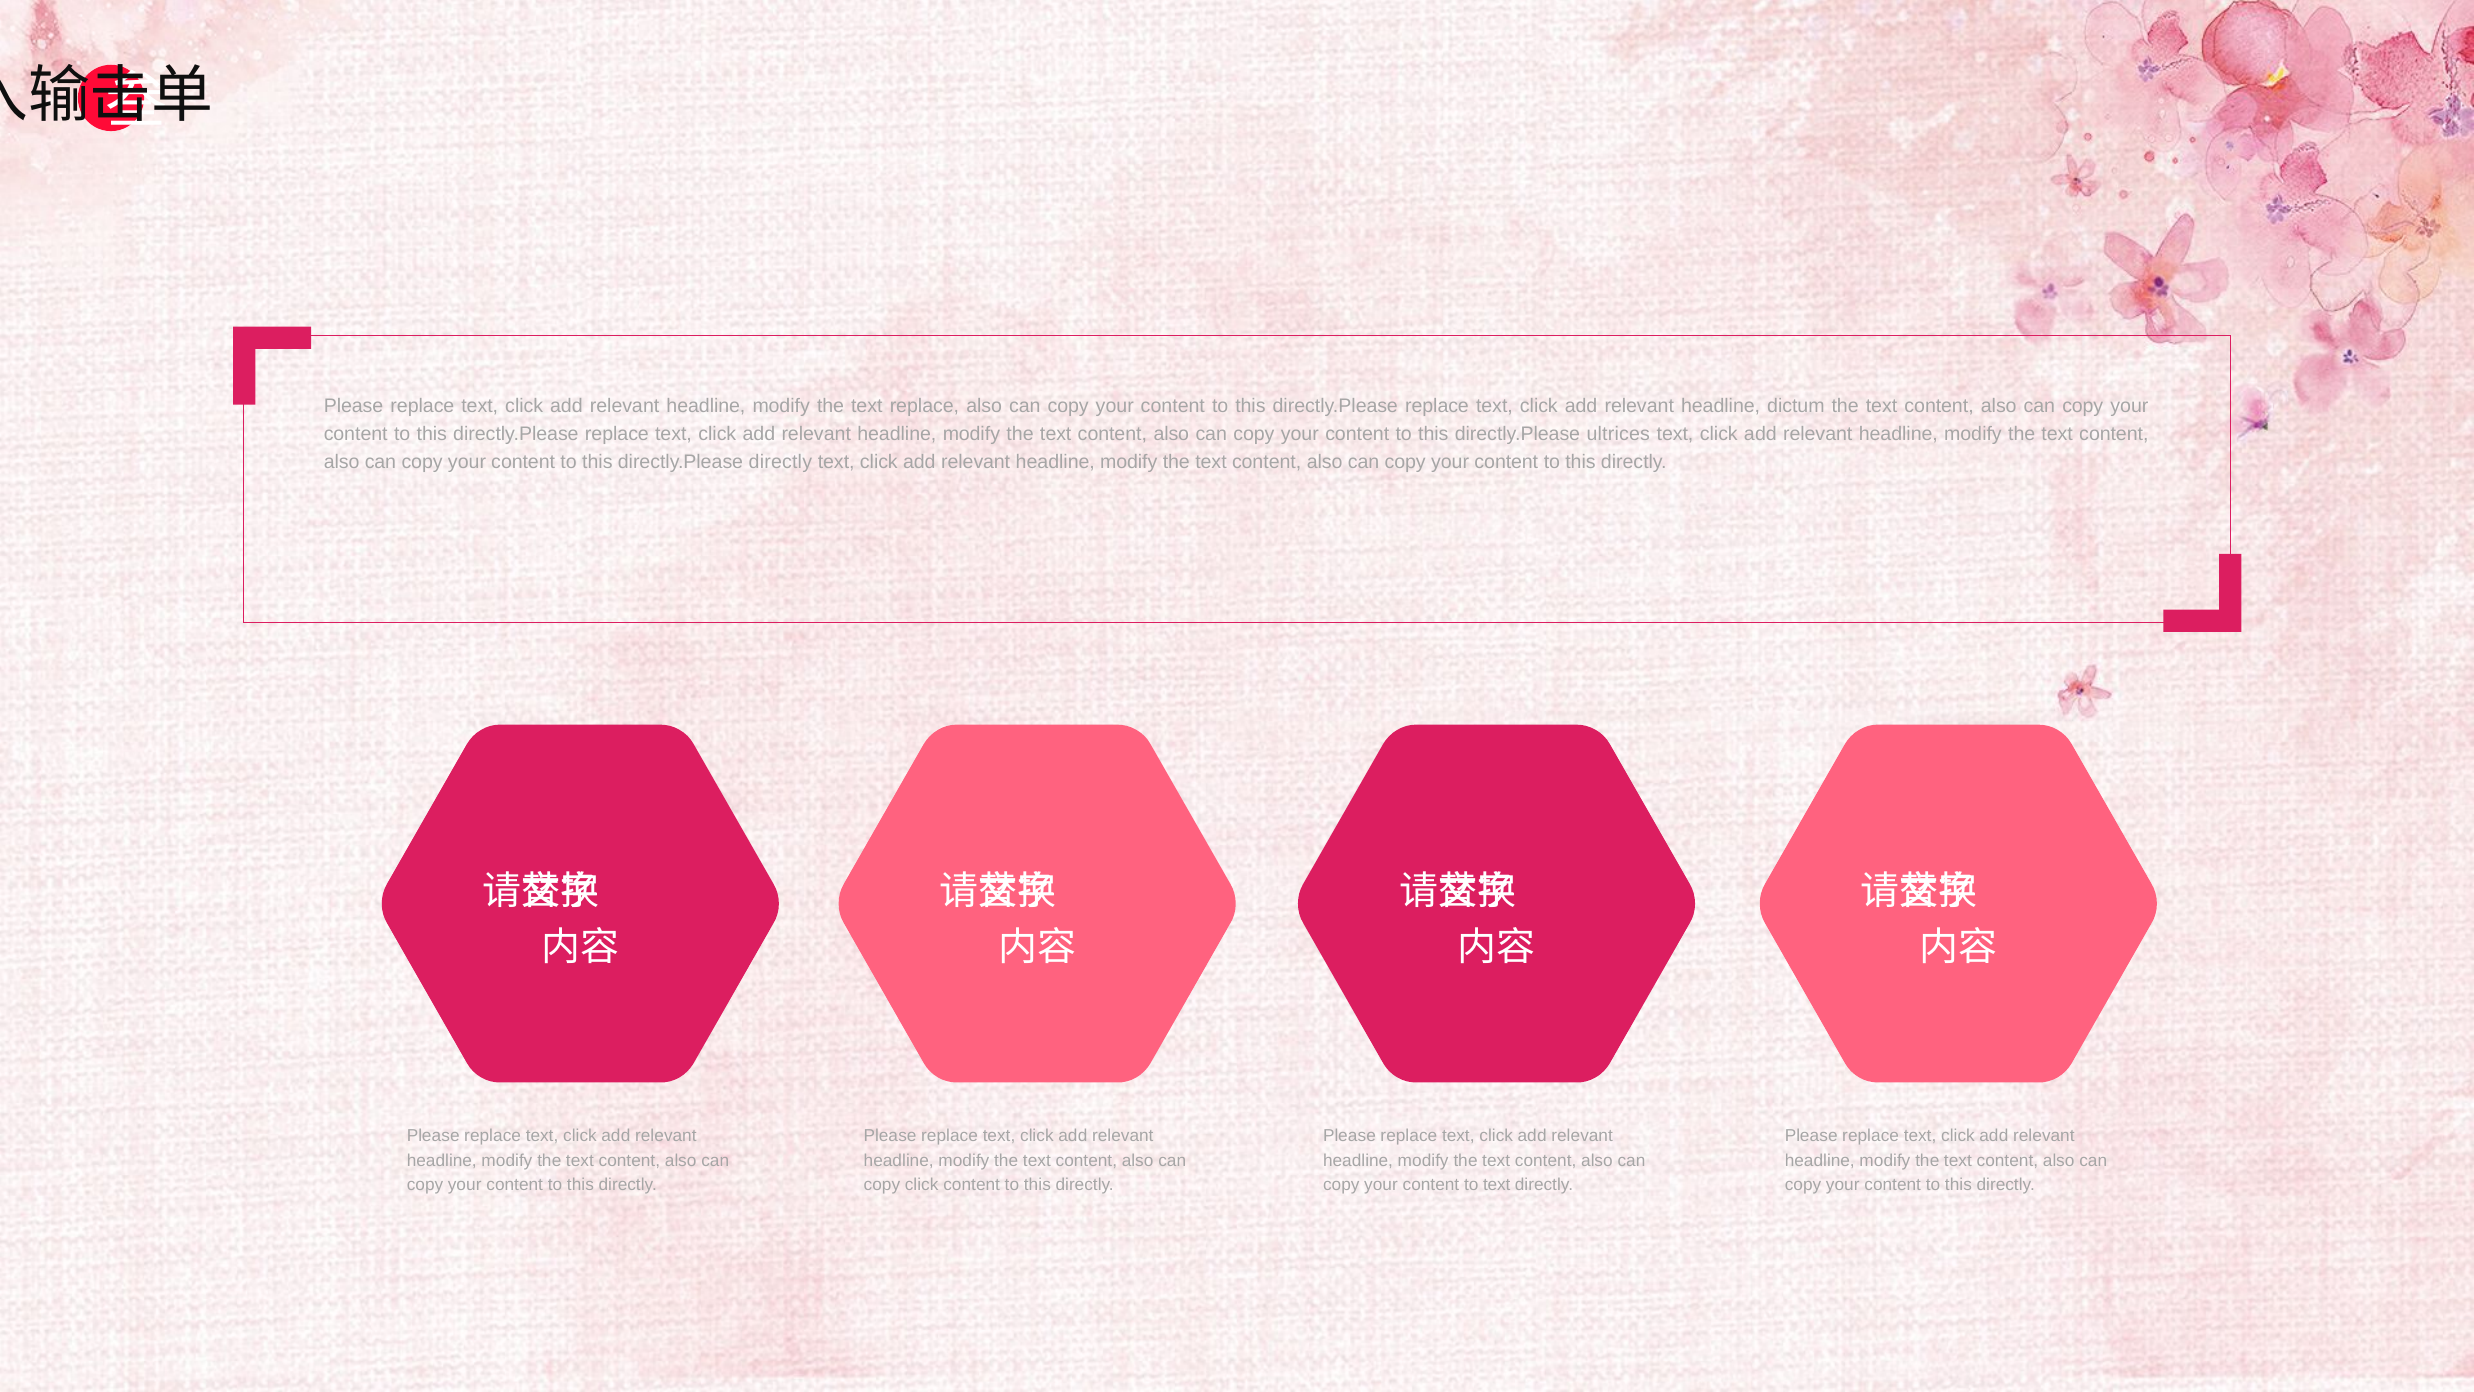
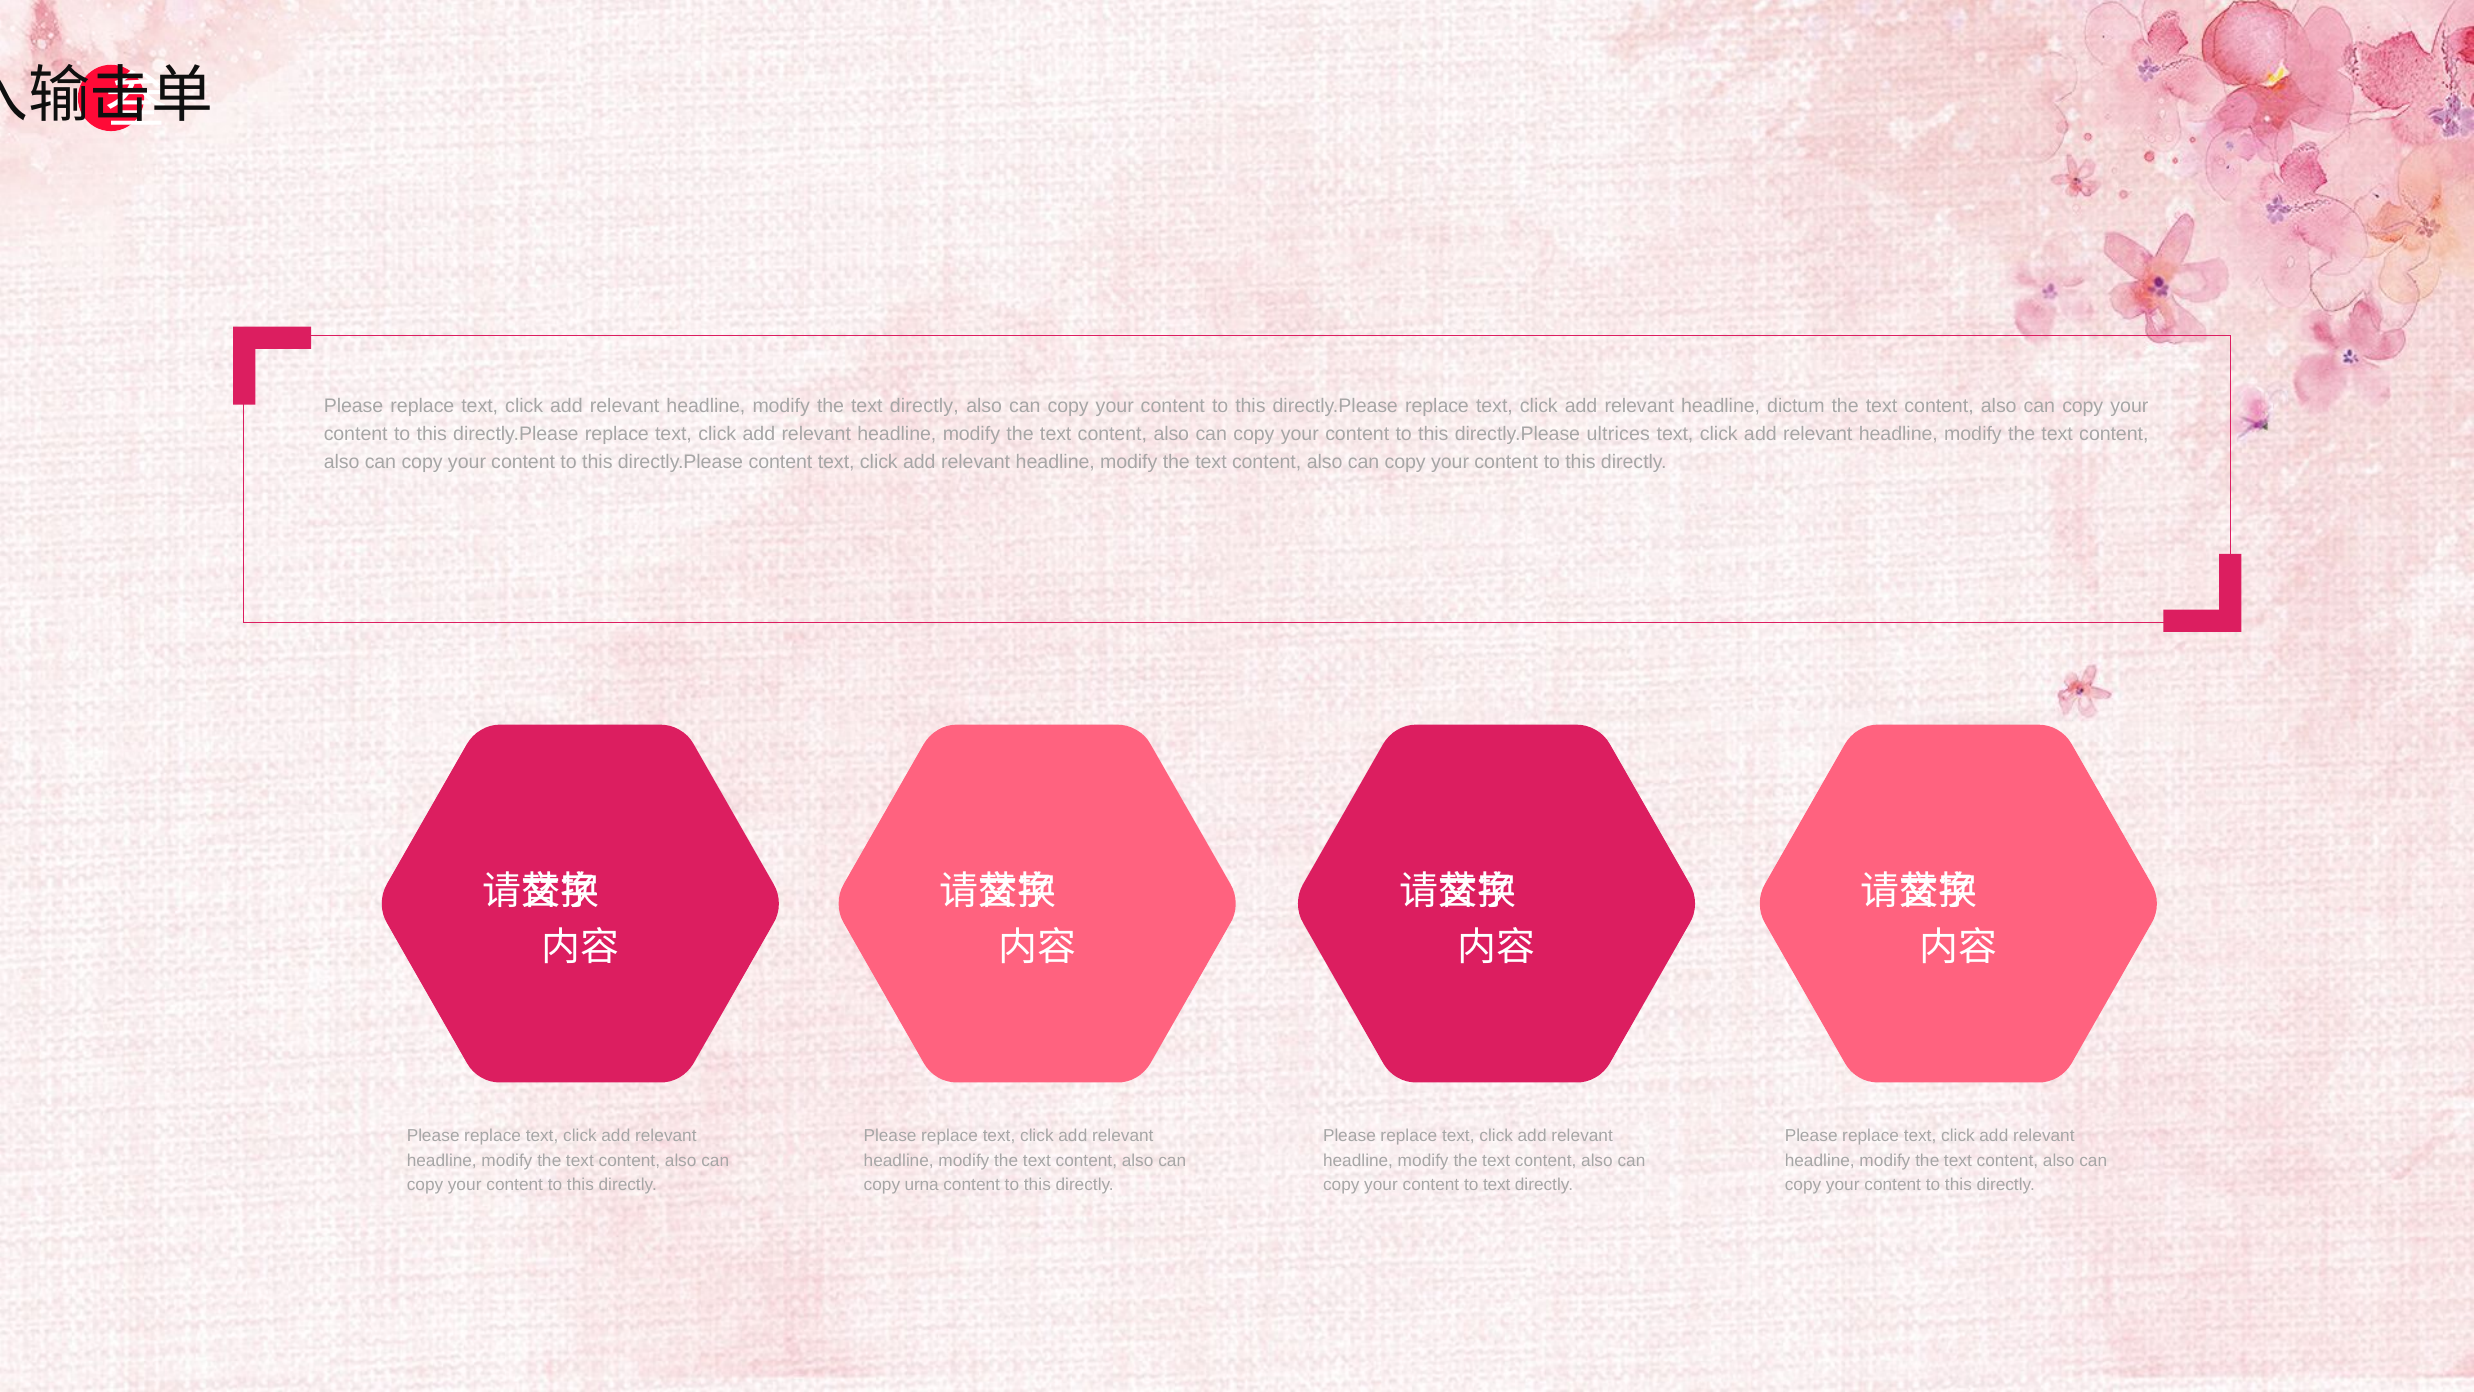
the text replace: replace -> directly
directly.Please directly: directly -> content
copy click: click -> urna
